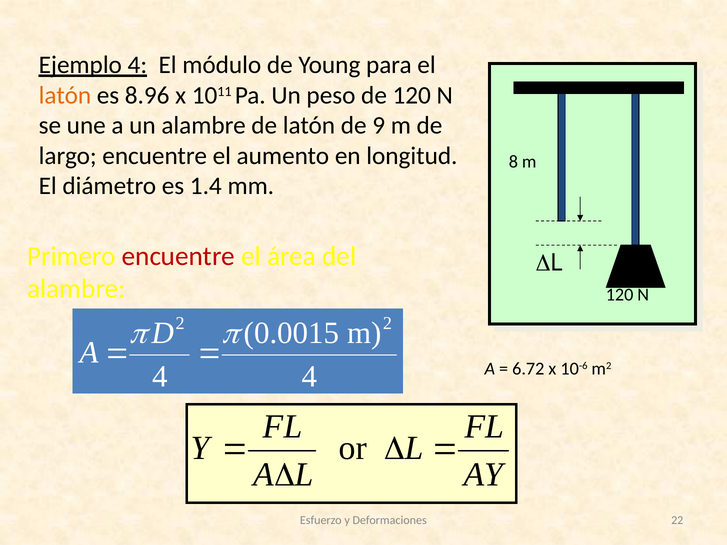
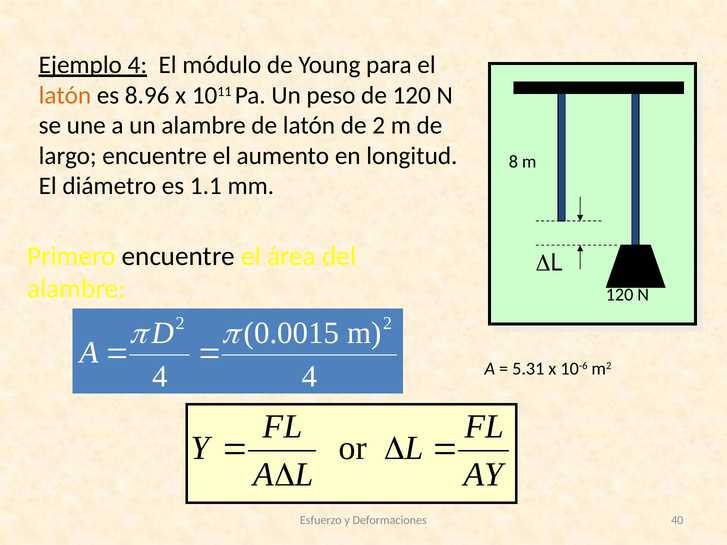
de 9: 9 -> 2
1.4: 1.4 -> 1.1
encuentre at (178, 256) colour: red -> black
6.72: 6.72 -> 5.31
22: 22 -> 40
